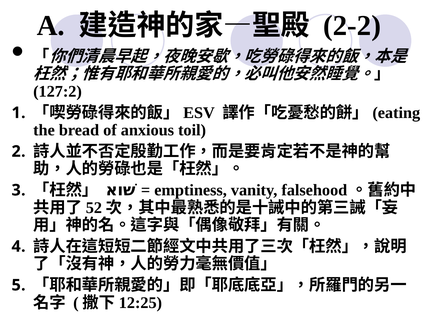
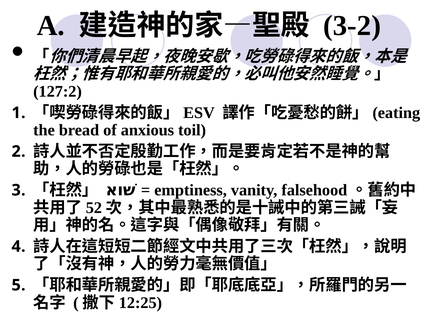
2-2: 2-2 -> 3-2
